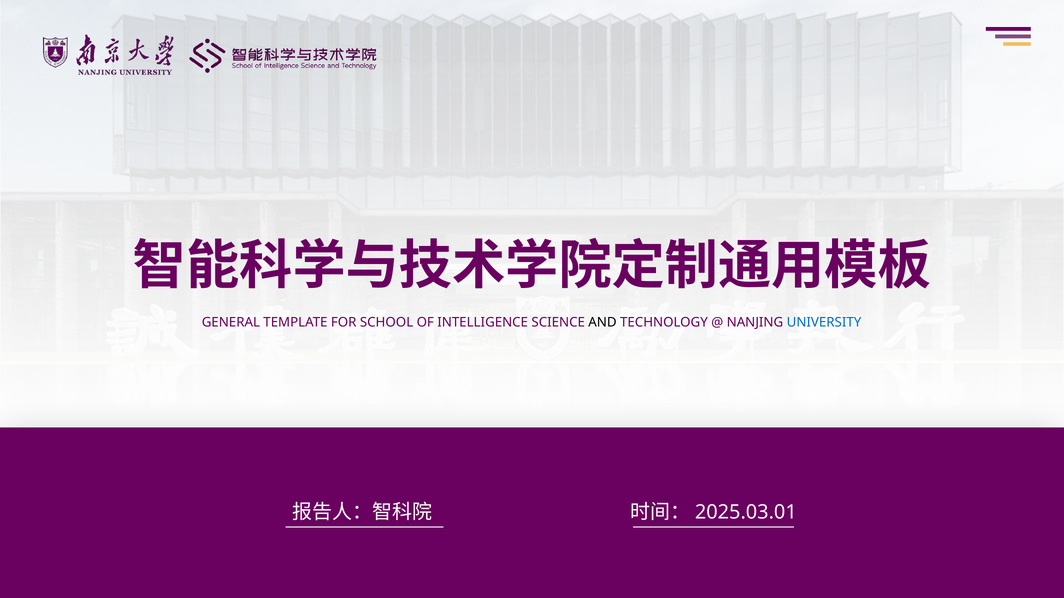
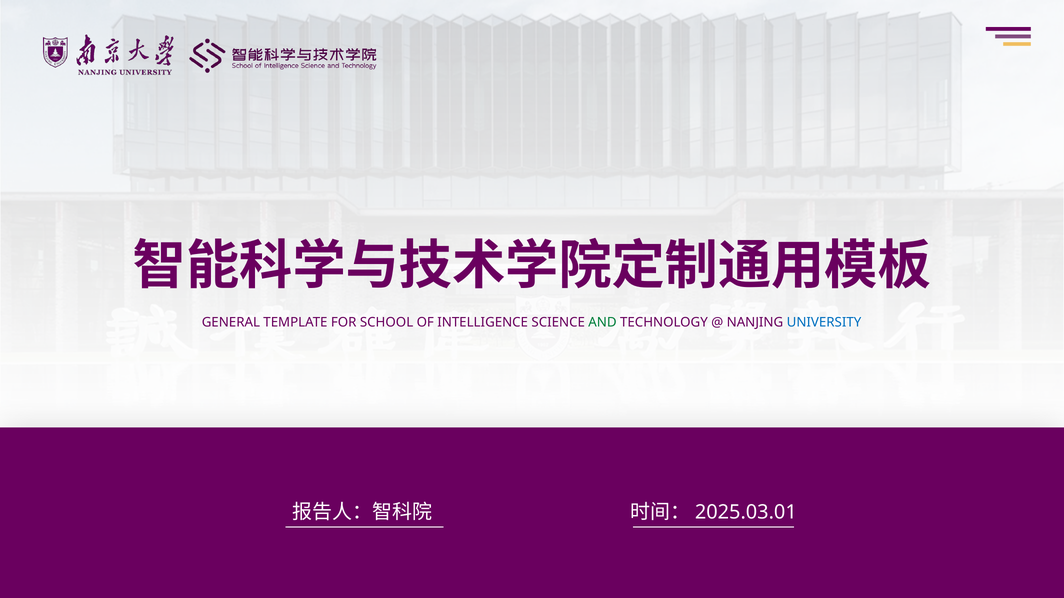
AND colour: black -> green
